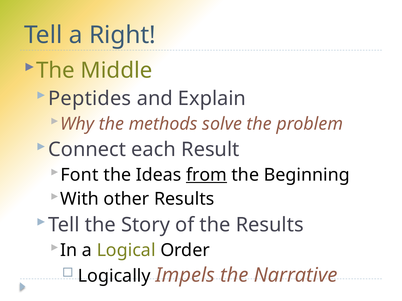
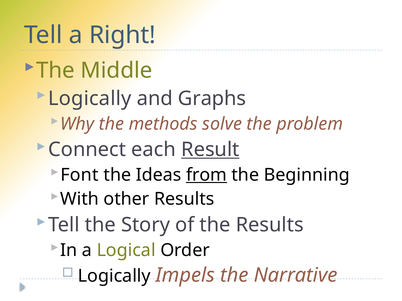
Peptides at (90, 99): Peptides -> Logically
Explain: Explain -> Graphs
Result underline: none -> present
